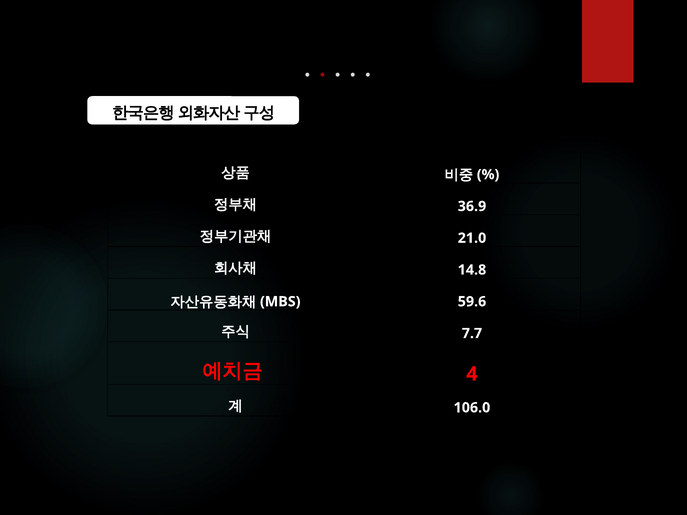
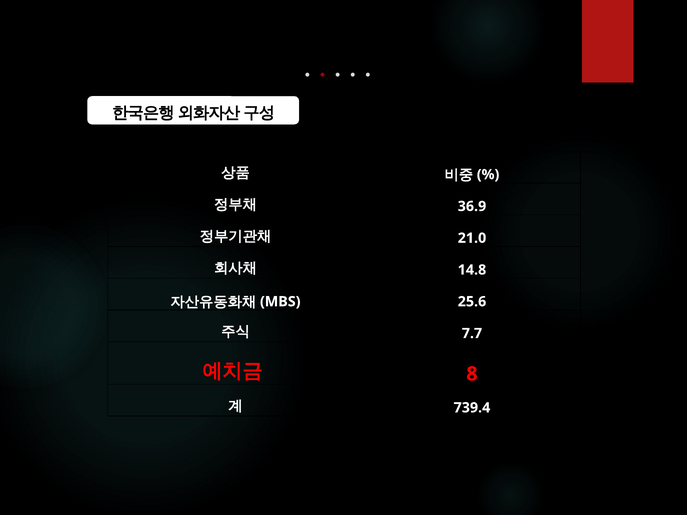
59.6: 59.6 -> 25.6
4: 4 -> 8
106.0: 106.0 -> 739.4
